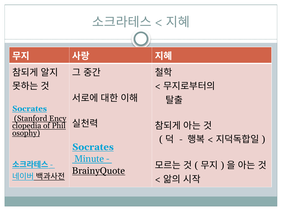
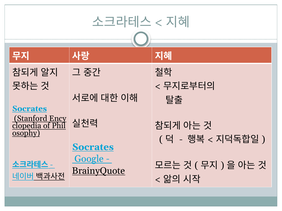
Minute: Minute -> Google
